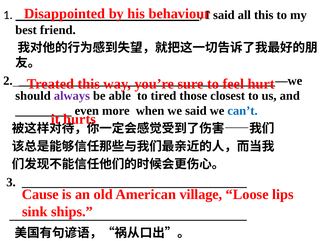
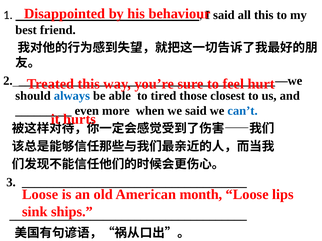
always colour: purple -> blue
Cause at (40, 195): Cause -> Loose
village: village -> month
